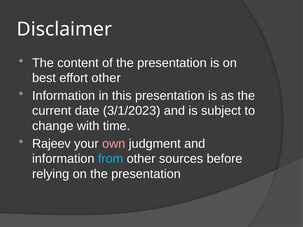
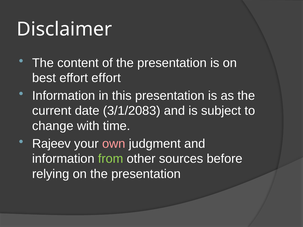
effort other: other -> effort
3/1/2023: 3/1/2023 -> 3/1/2083
from colour: light blue -> light green
